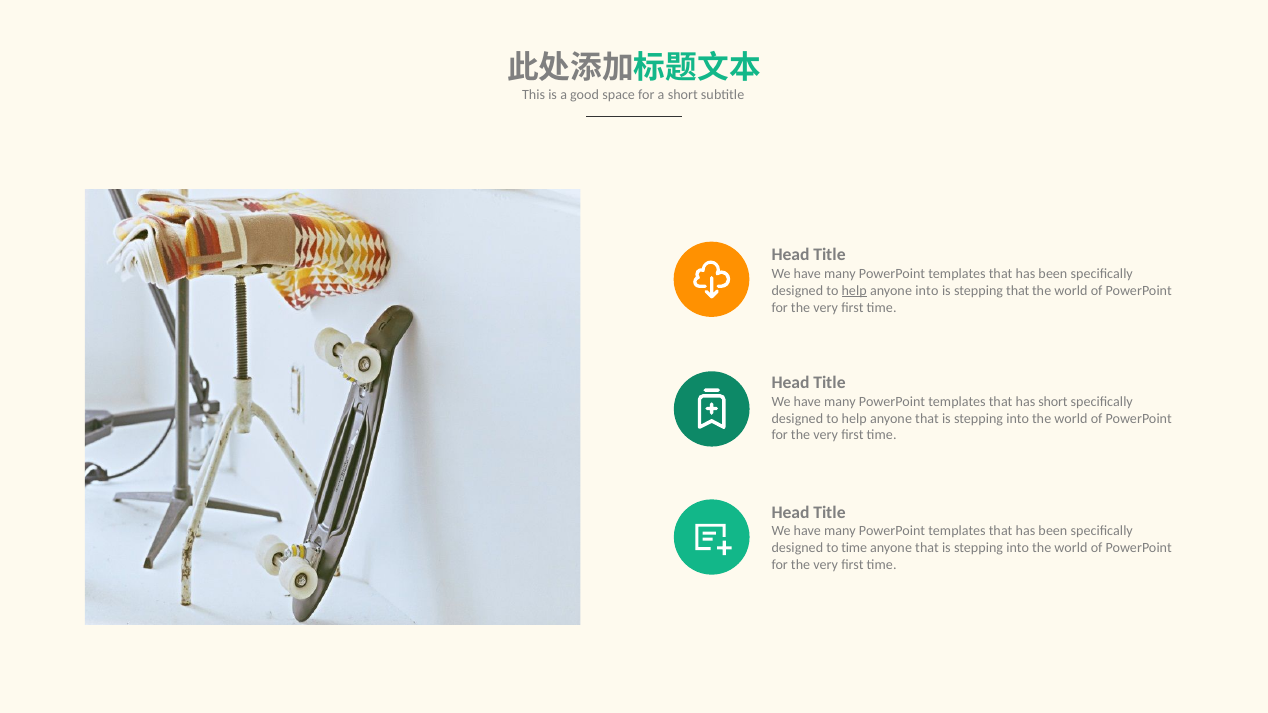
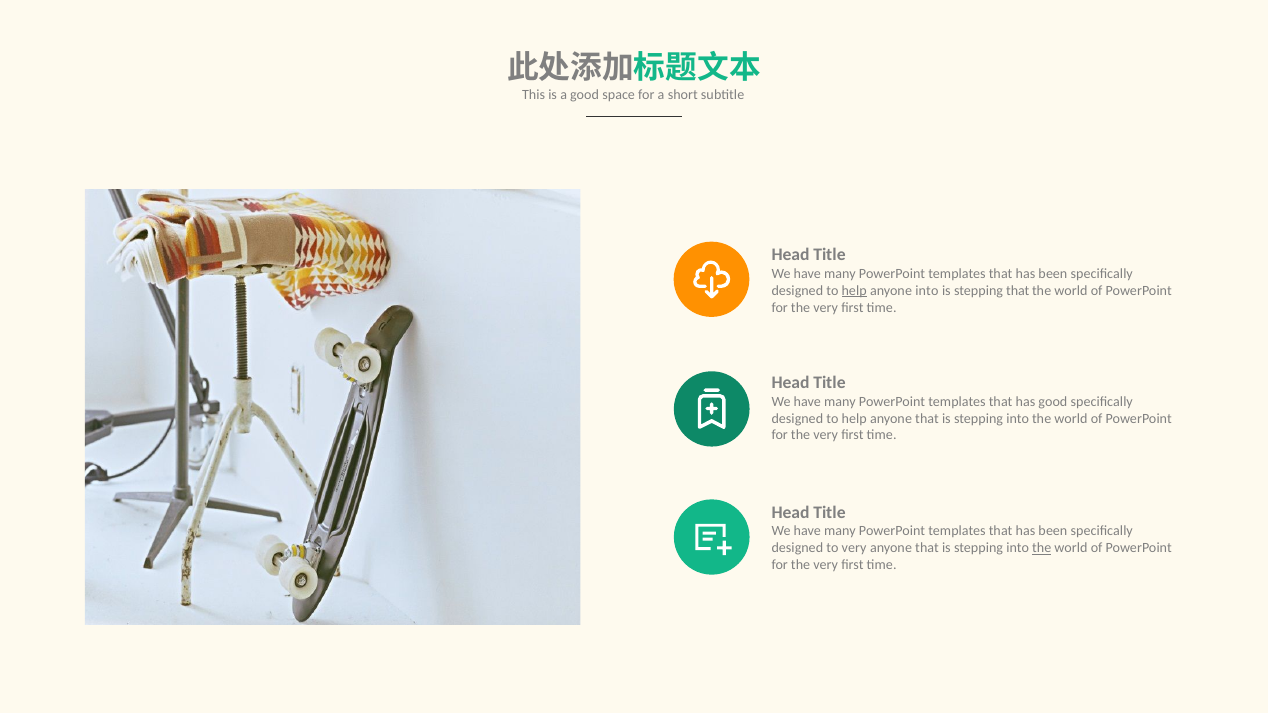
has short: short -> good
to time: time -> very
the at (1042, 548) underline: none -> present
